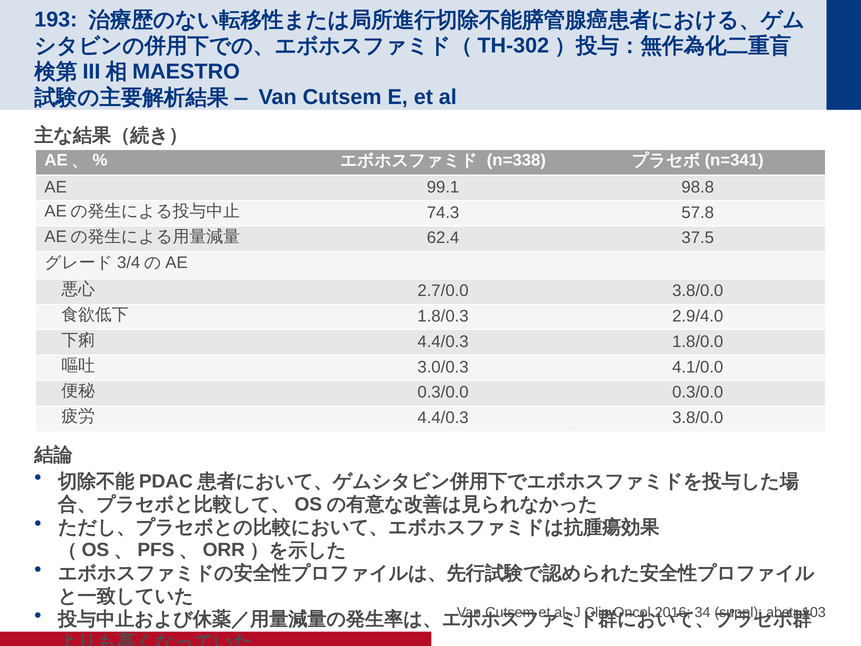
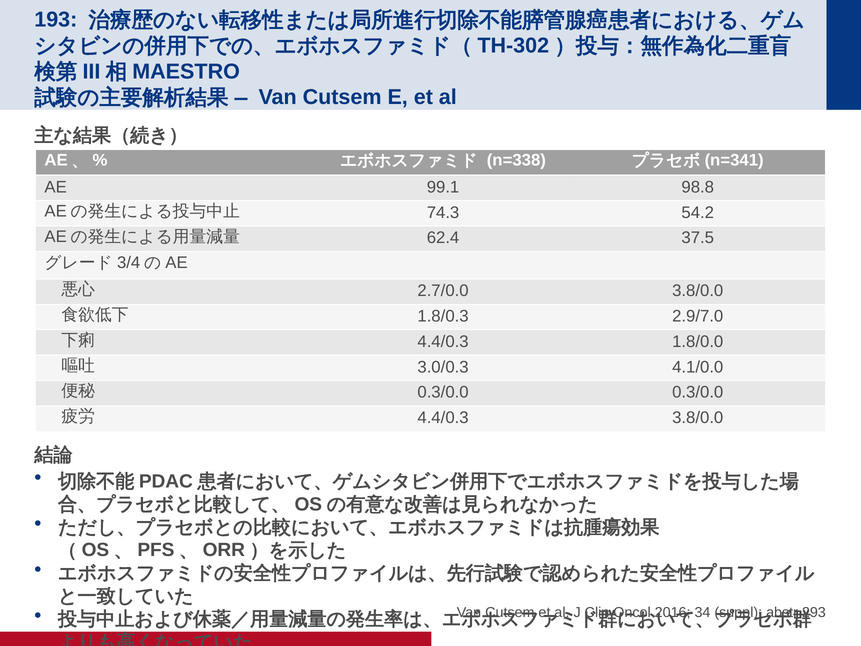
57.8: 57.8 -> 54.2
2.9/4.0: 2.9/4.0 -> 2.9/7.0
103: 103 -> 293
